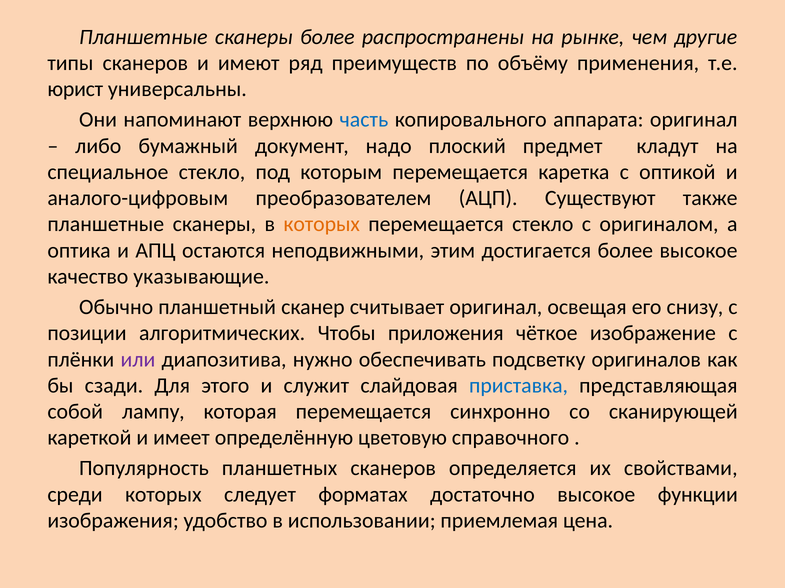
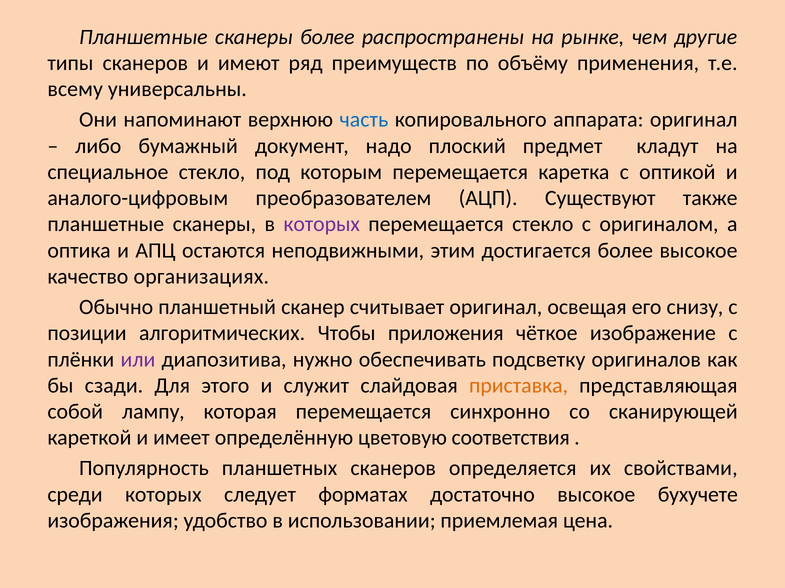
юрист: юрист -> всему
которых at (322, 225) colour: orange -> purple
указывающие: указывающие -> организациях
приставка colour: blue -> orange
справочного: справочного -> соответствия
функции: функции -> бухучете
